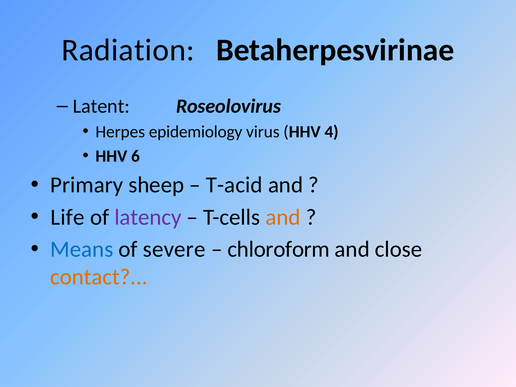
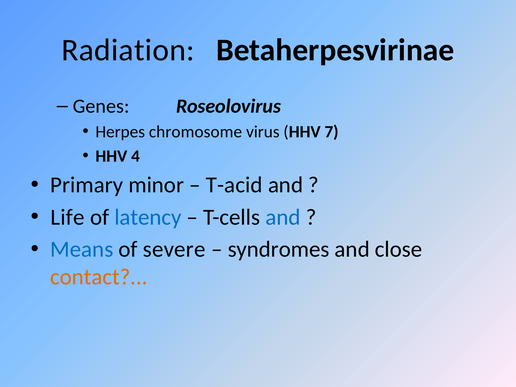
Latent: Latent -> Genes
epidemiology: epidemiology -> chromosome
4: 4 -> 7
6: 6 -> 4
sheep: sheep -> minor
latency colour: purple -> blue
and at (283, 217) colour: orange -> blue
chloroform: chloroform -> syndromes
